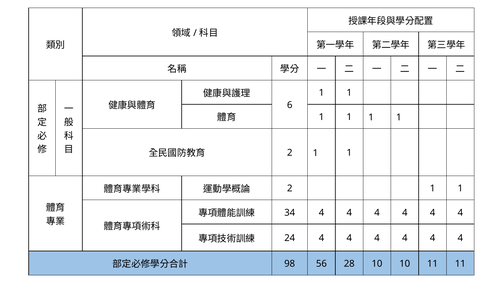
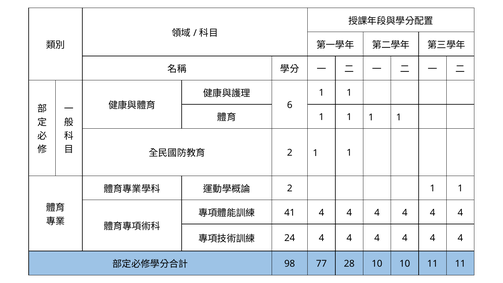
34: 34 -> 41
56: 56 -> 77
